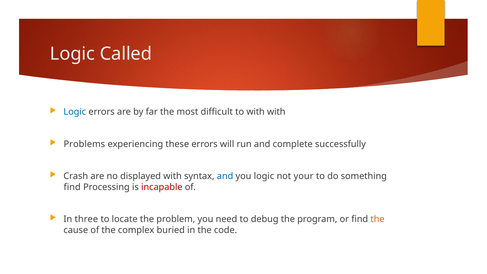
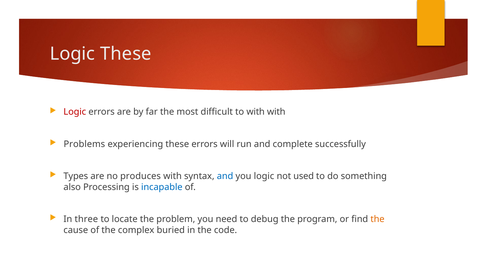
Logic Called: Called -> These
Logic at (75, 112) colour: blue -> red
Crash: Crash -> Types
displayed: displayed -> produces
your: your -> used
find at (72, 187): find -> also
incapable colour: red -> blue
